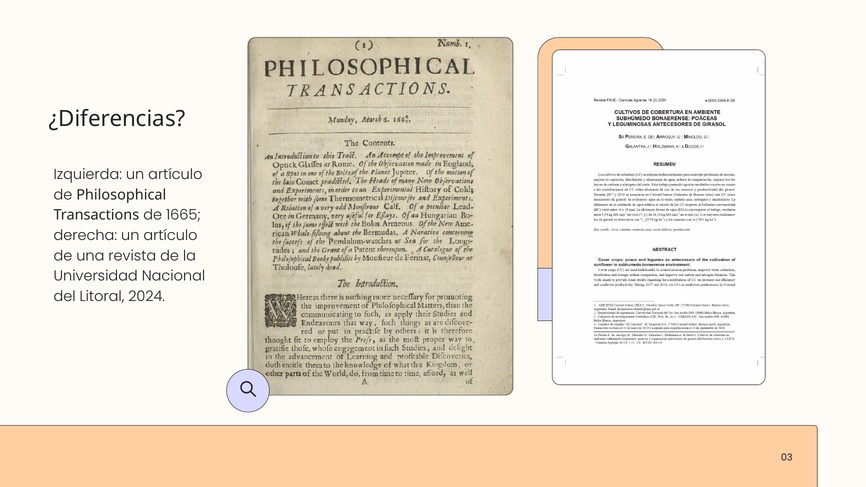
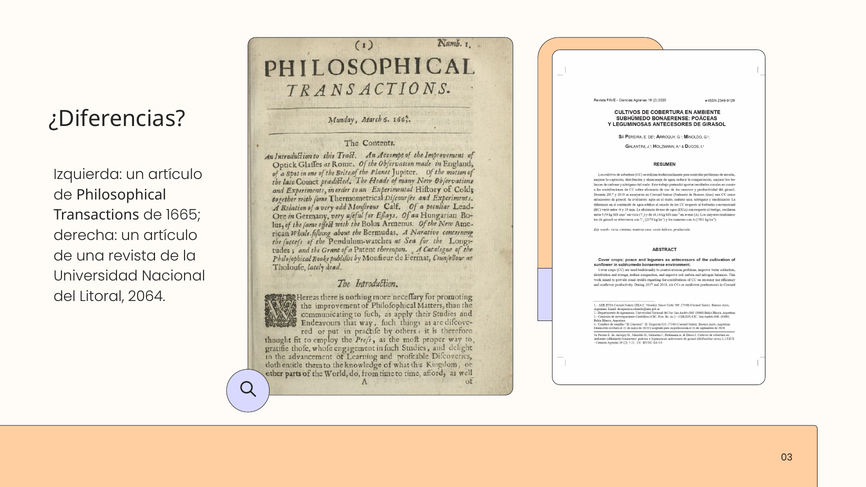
2024: 2024 -> 2064
